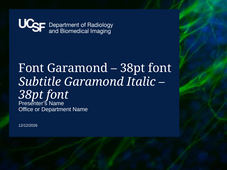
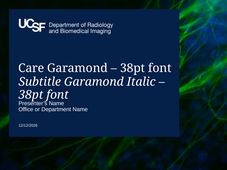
Font at (31, 68): Font -> Care
